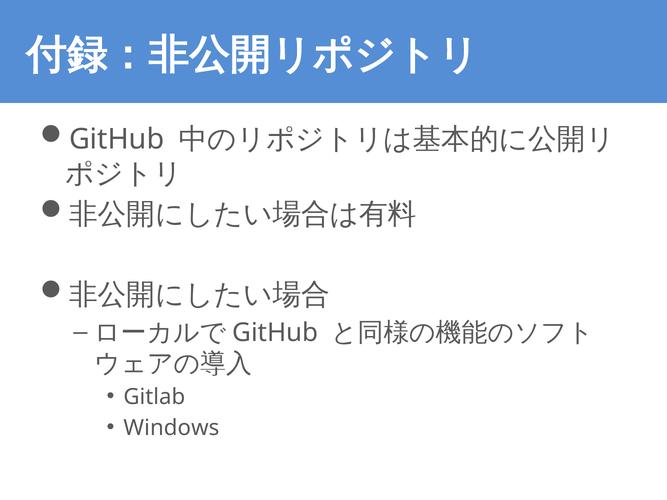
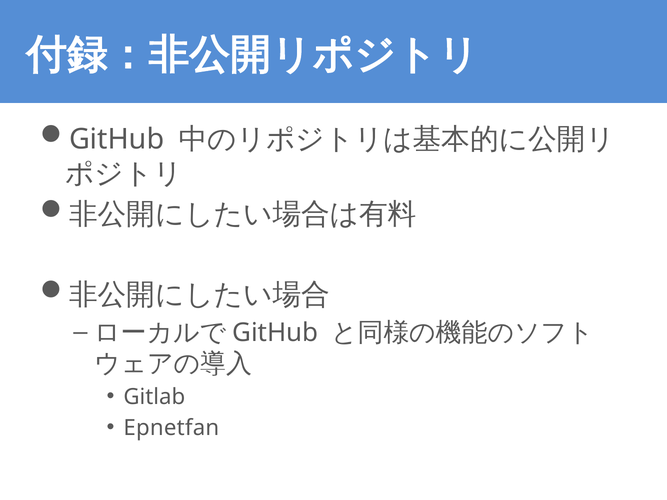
Windows: Windows -> Epnetfan
